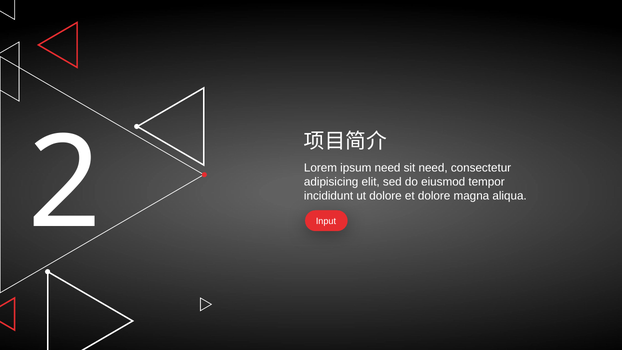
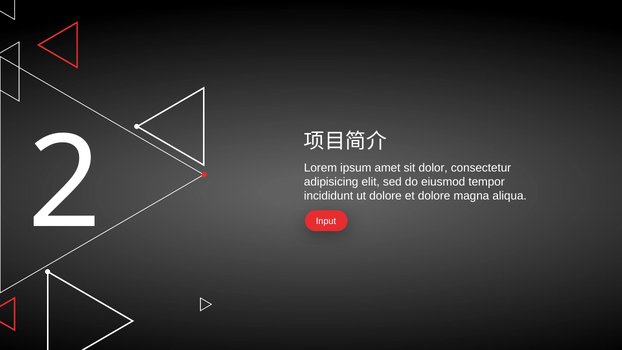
ipsum need: need -> amet
sit need: need -> dolor
